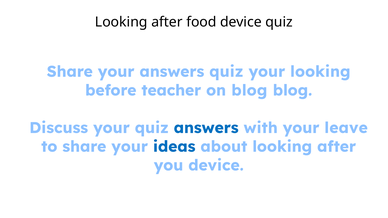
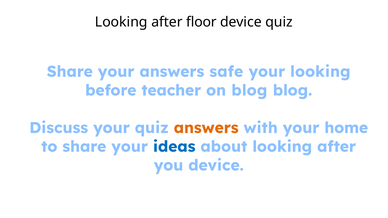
food: food -> floor
answers quiz: quiz -> safe
answers at (206, 128) colour: blue -> orange
leave: leave -> home
